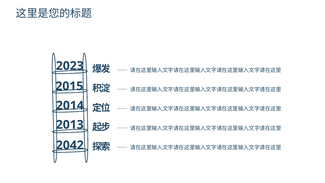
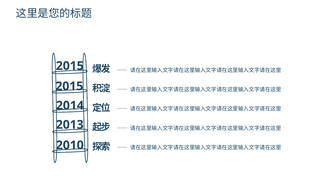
2023 at (70, 66): 2023 -> 2015
2042: 2042 -> 2010
